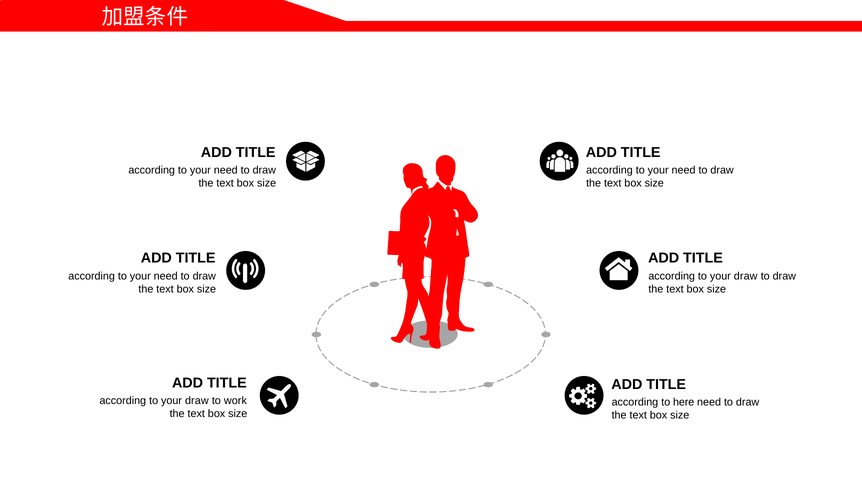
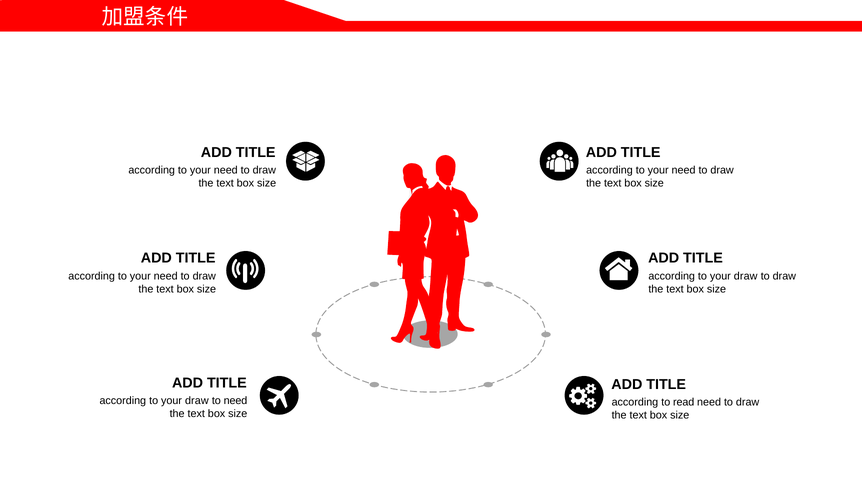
to work: work -> need
here: here -> read
